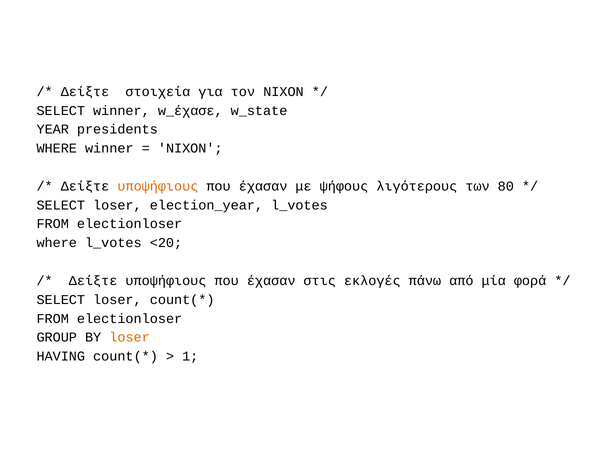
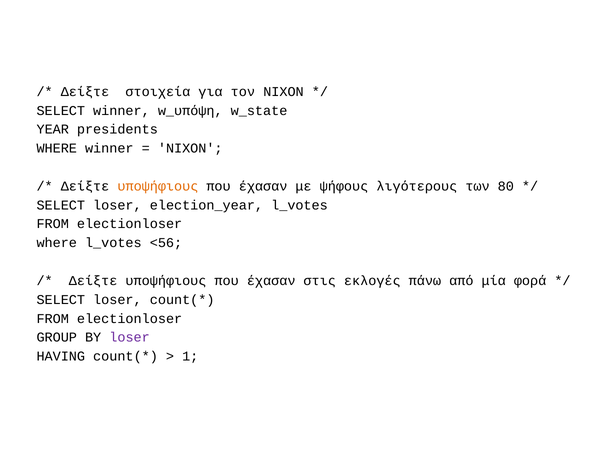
w_έχασε: w_έχασε -> w_υπόψη
<20: <20 -> <56
loser at (130, 338) colour: orange -> purple
